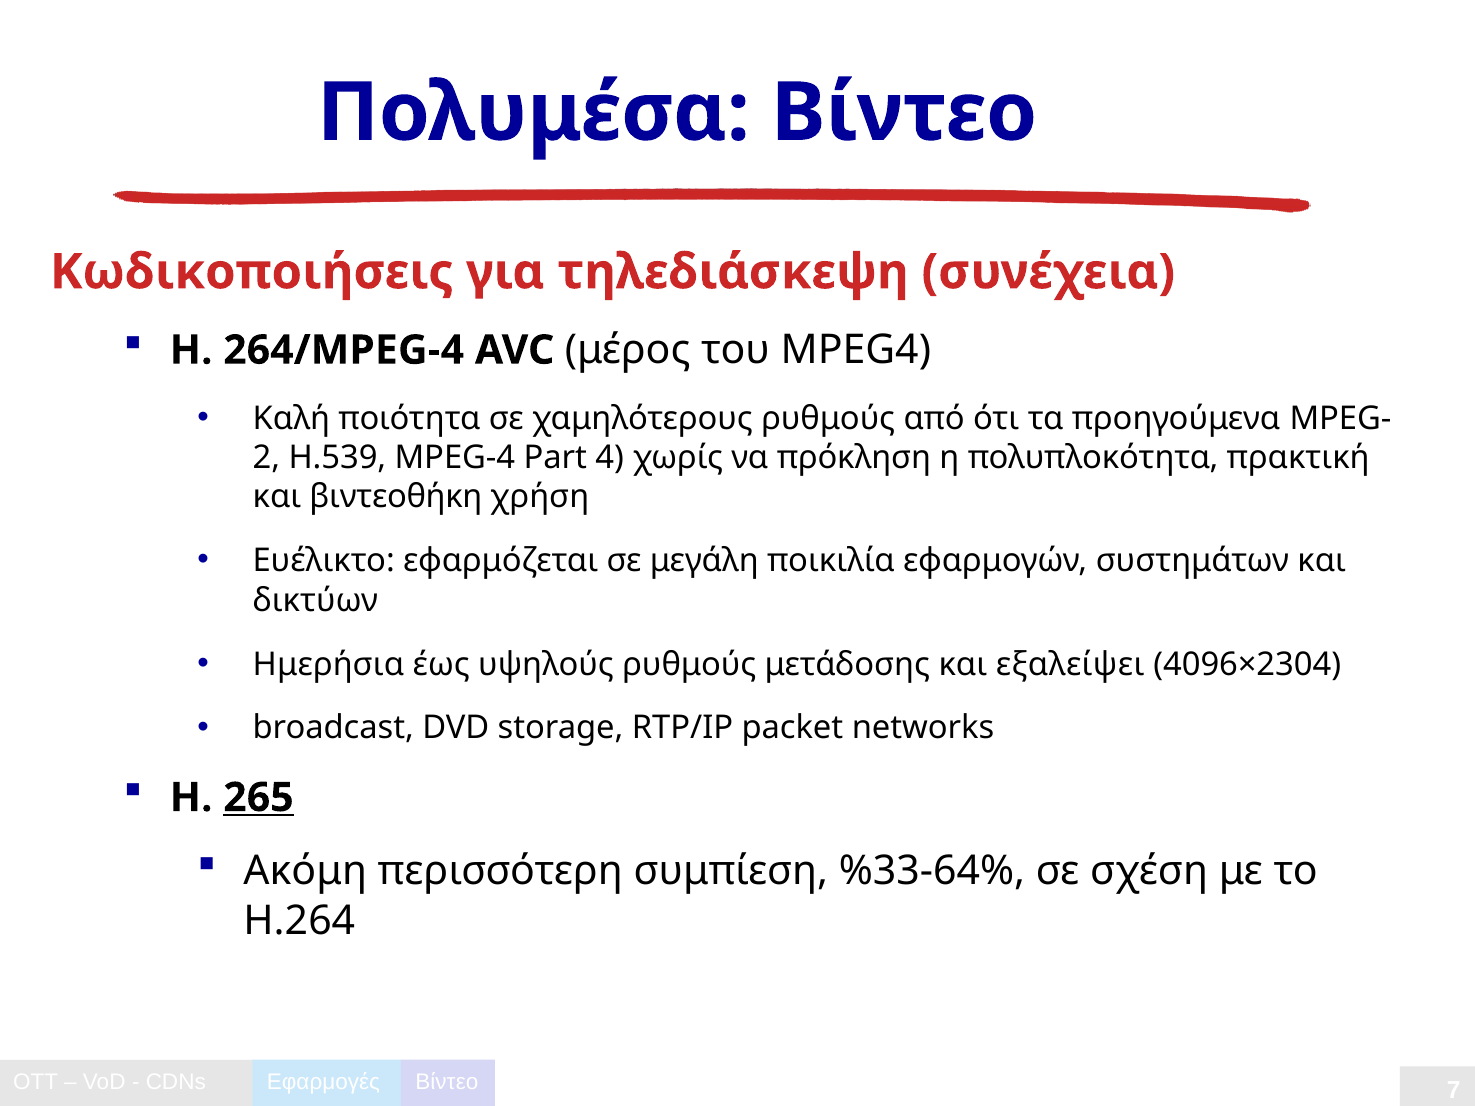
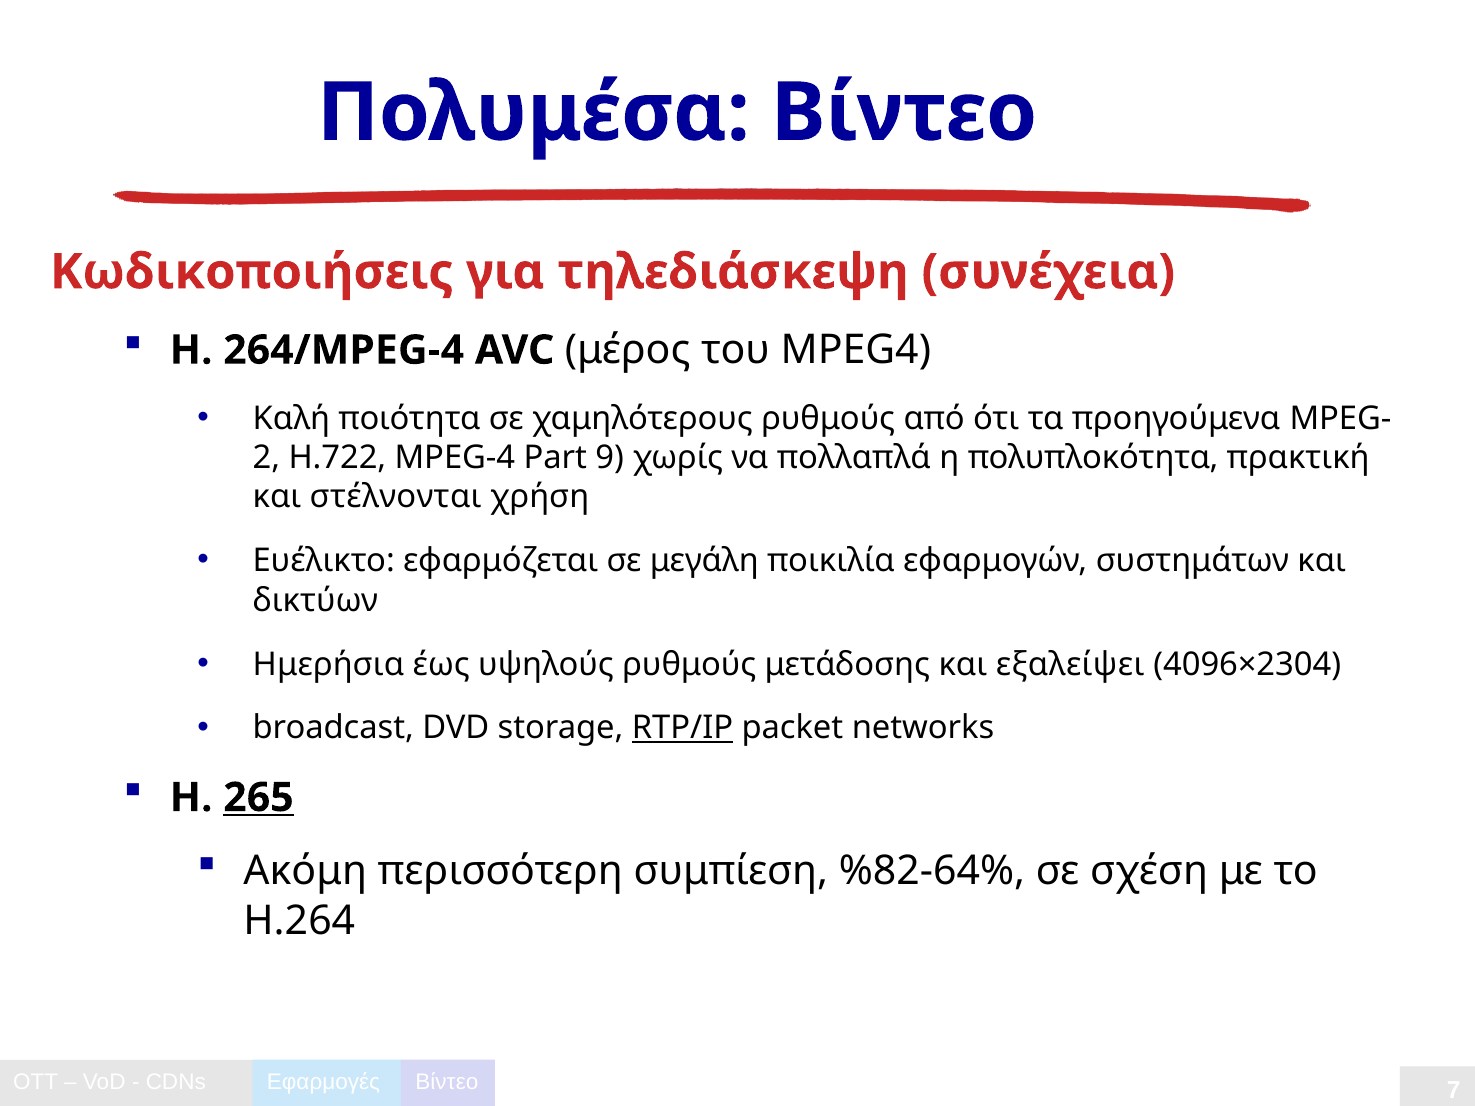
H.539: H.539 -> H.722
4: 4 -> 9
πρόκληση: πρόκληση -> πολλαπλά
βιντεοθήκη: βιντεοθήκη -> στέλνονται
RTP/IP underline: none -> present
%33-64%: %33-64% -> %82-64%
